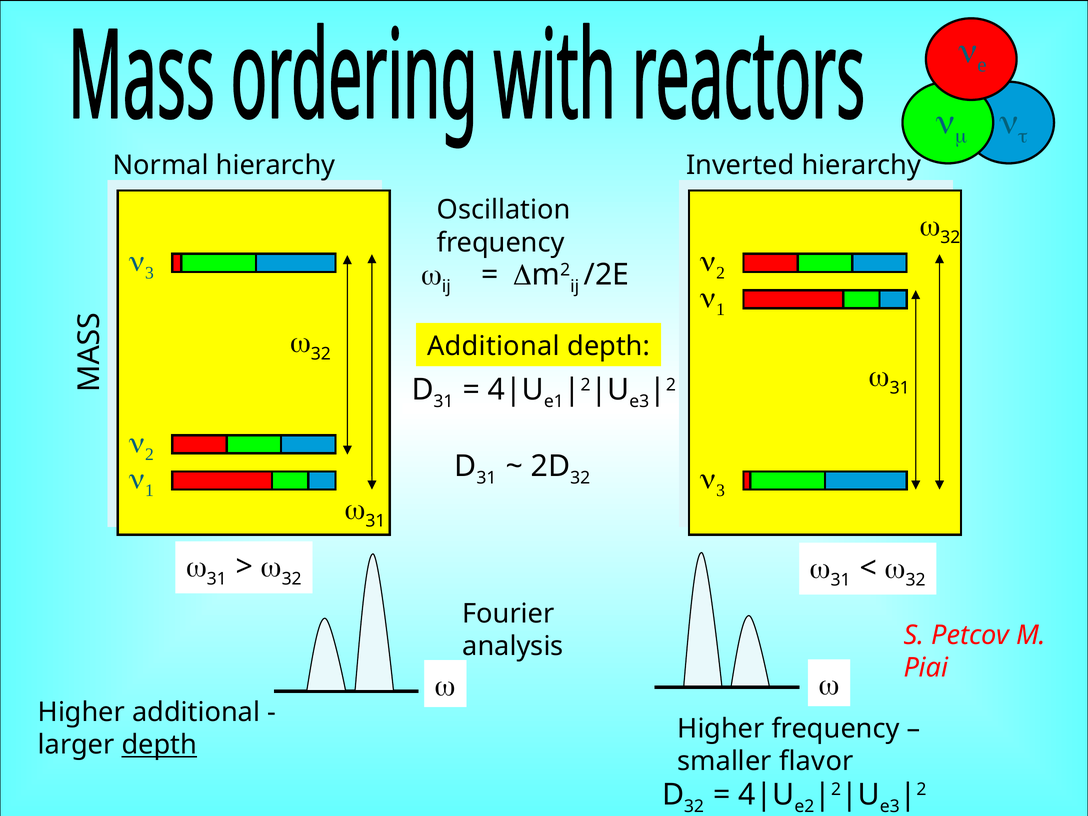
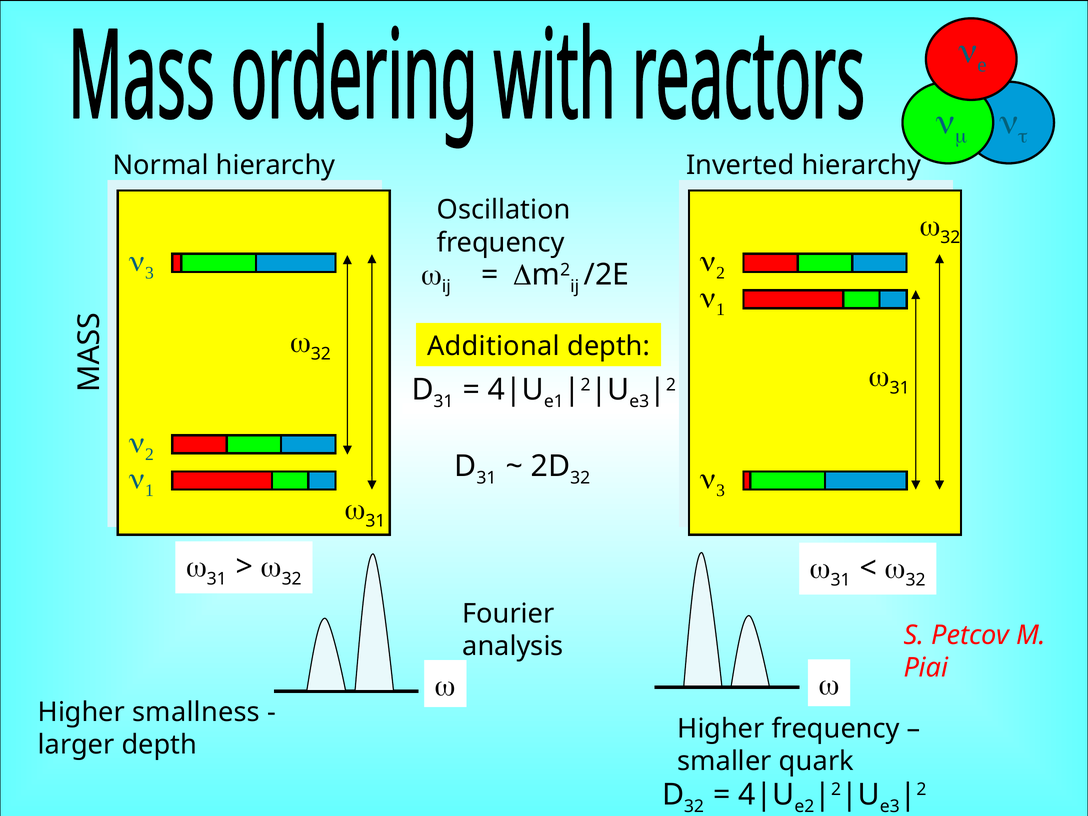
Higher additional: additional -> smallness
depth at (159, 745) underline: present -> none
flavor: flavor -> quark
